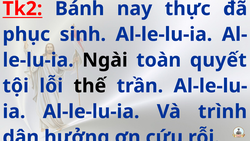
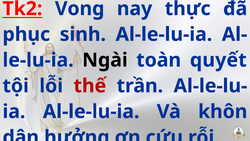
Bánh: Bánh -> Vong
thế colour: black -> red
trình: trình -> khôn
